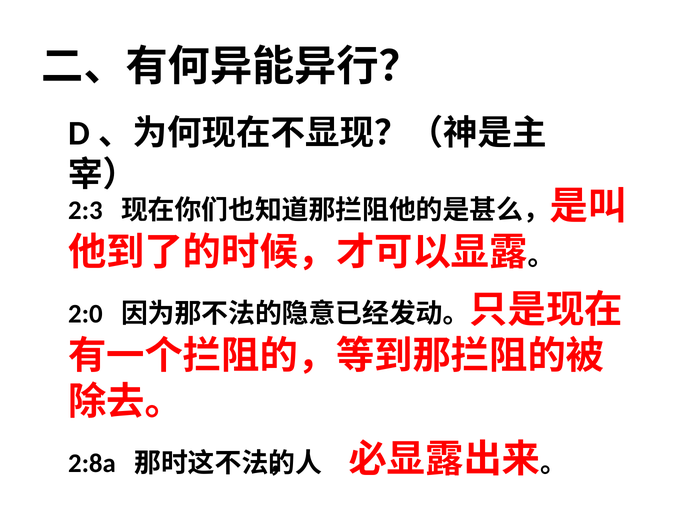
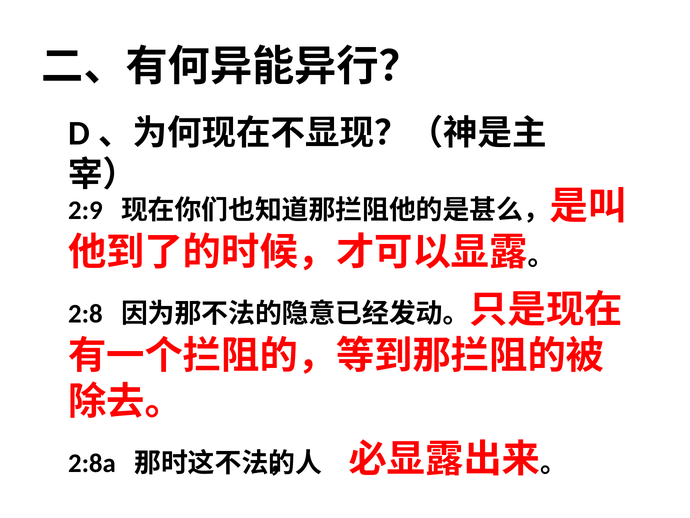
2:3: 2:3 -> 2:9
2:0: 2:0 -> 2:8
